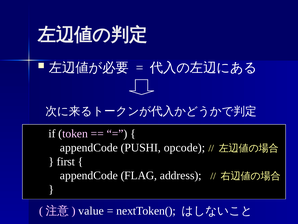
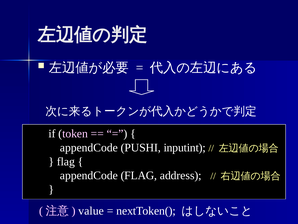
opcode: opcode -> inputint
first at (66, 161): first -> flag
